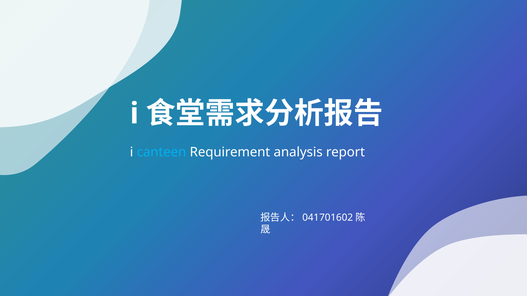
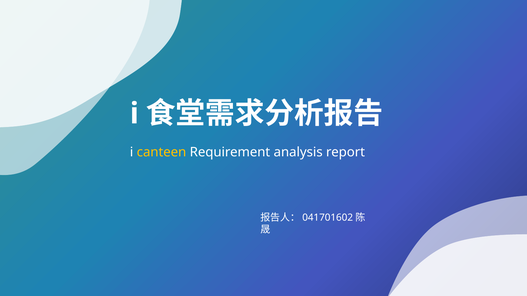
canteen colour: light blue -> yellow
